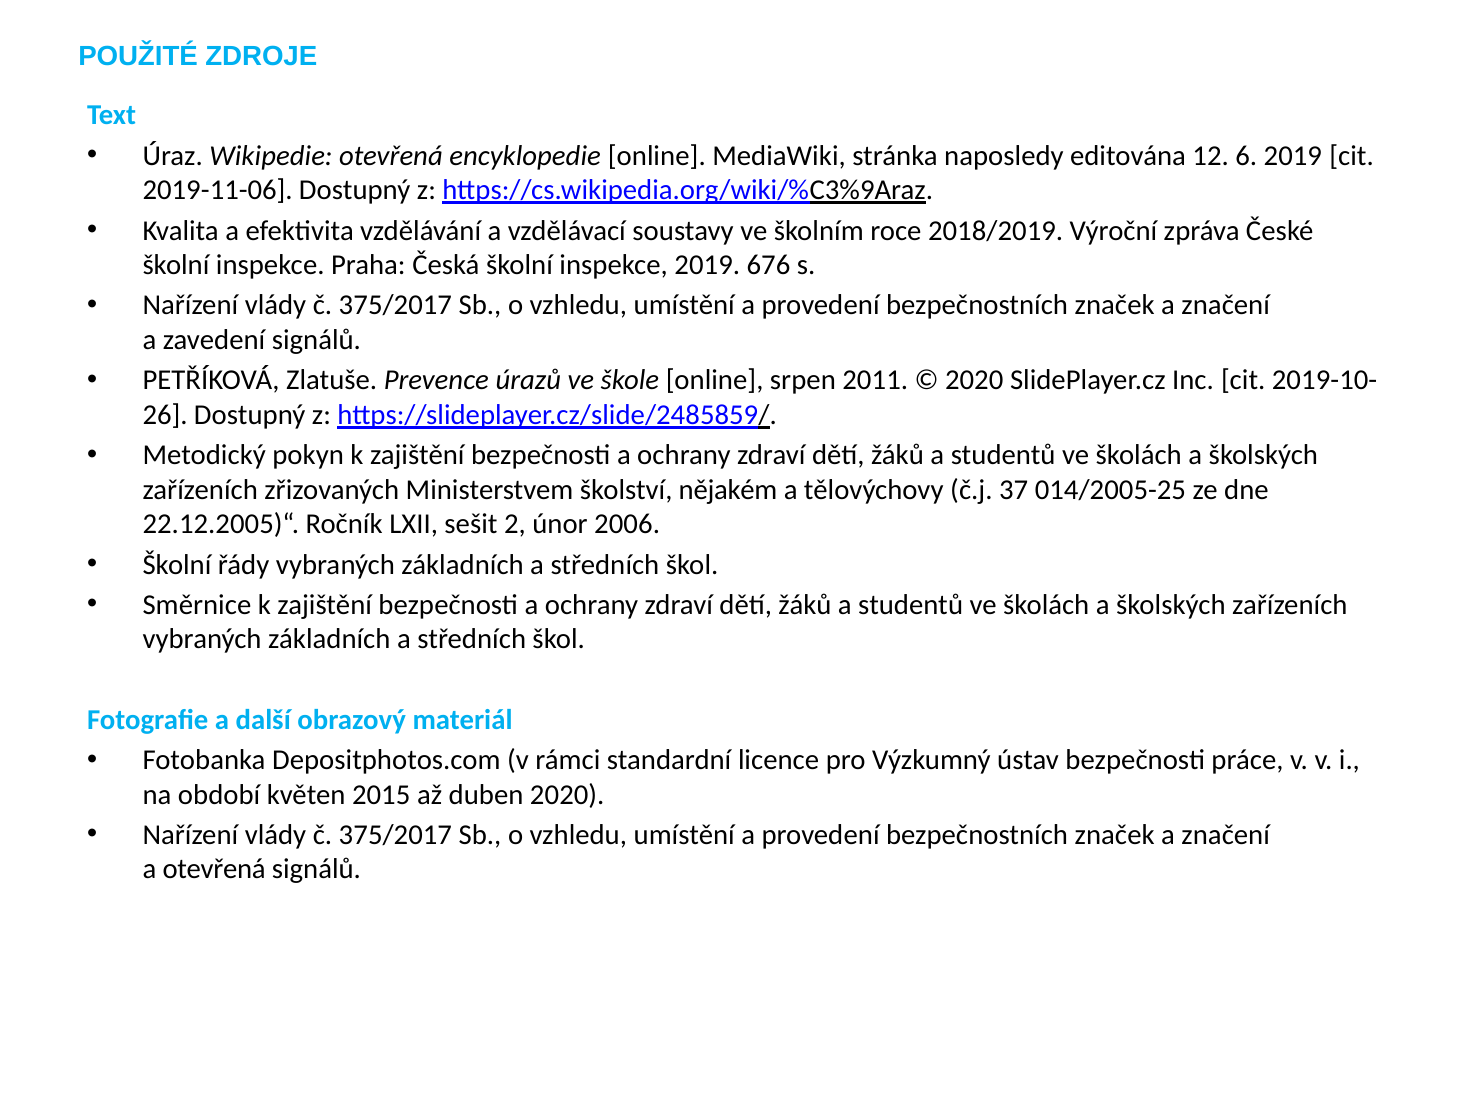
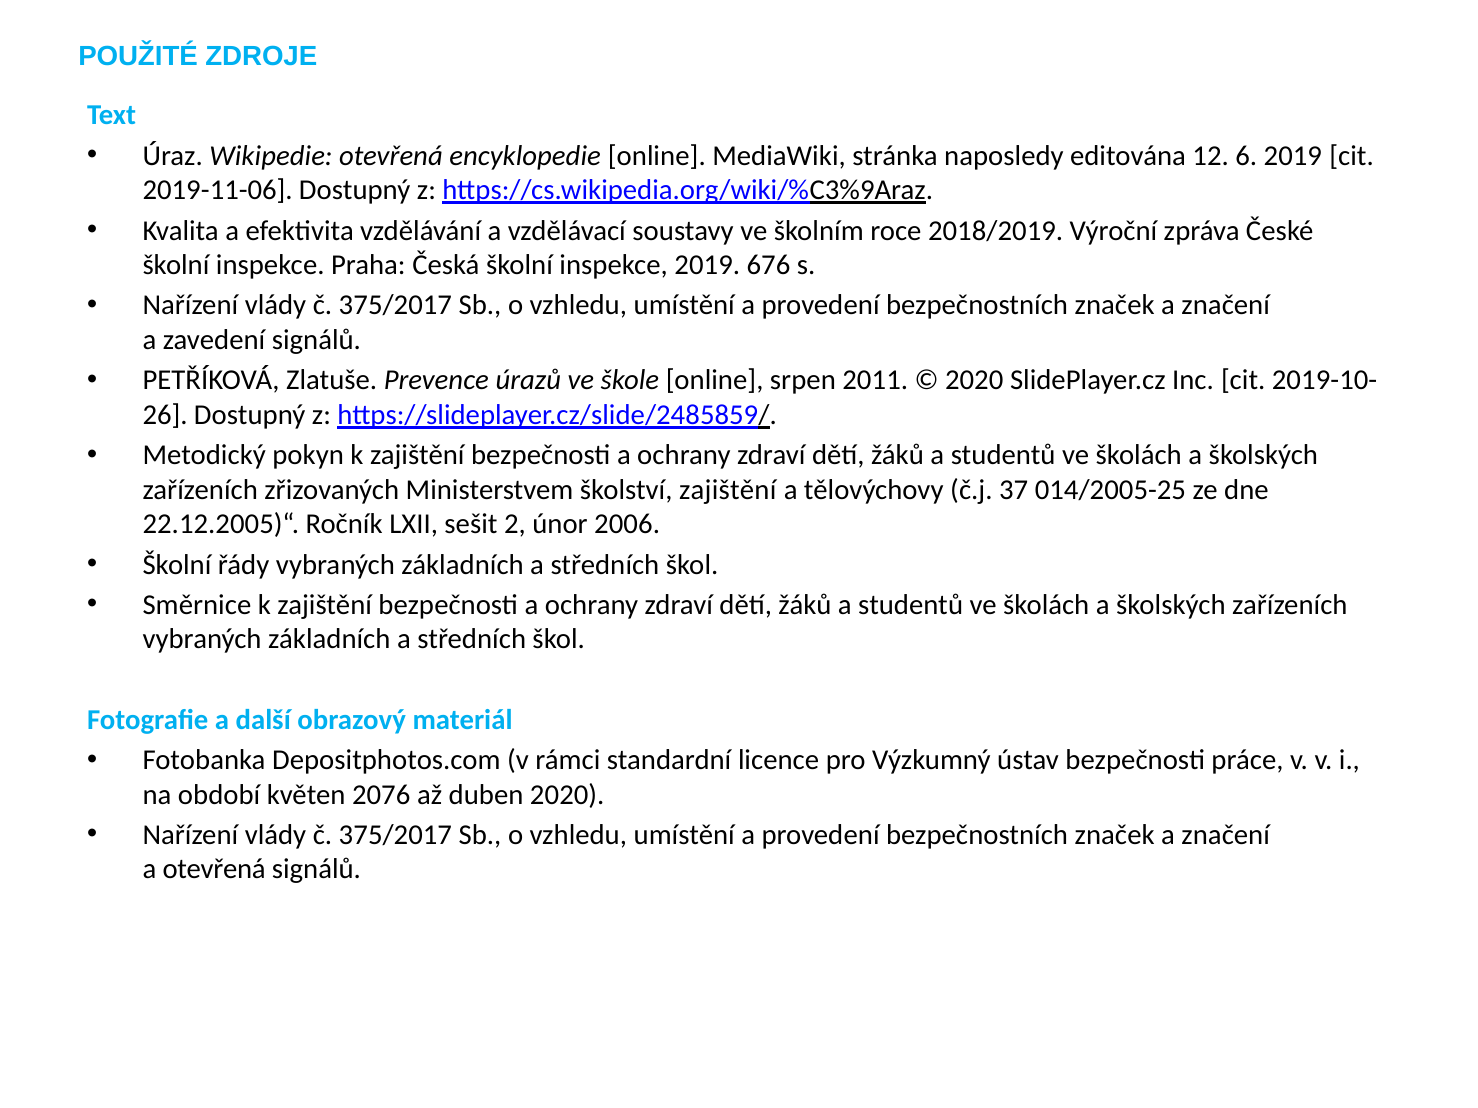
školství nějakém: nějakém -> zajištění
2015: 2015 -> 2076
